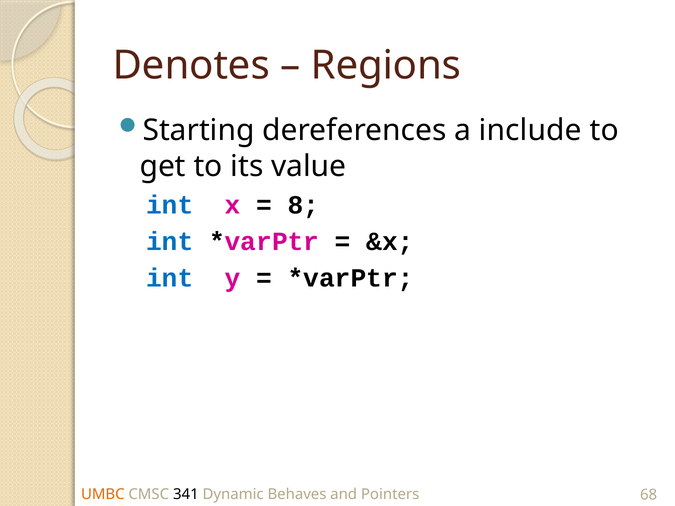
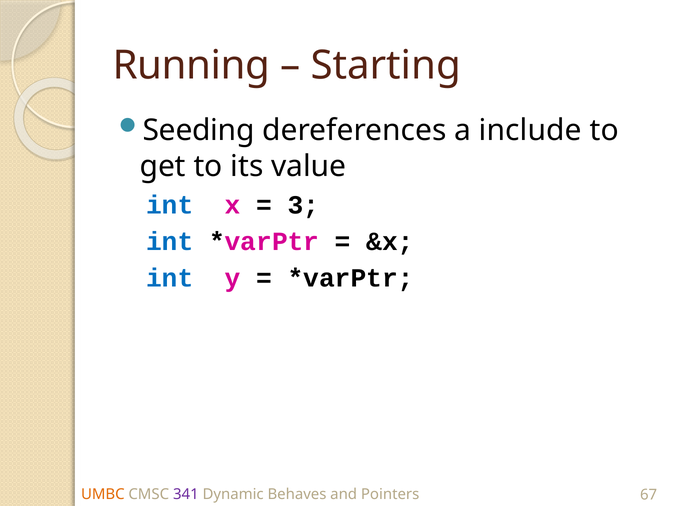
Denotes: Denotes -> Running
Regions: Regions -> Starting
Starting: Starting -> Seeding
8: 8 -> 3
341 colour: black -> purple
68: 68 -> 67
